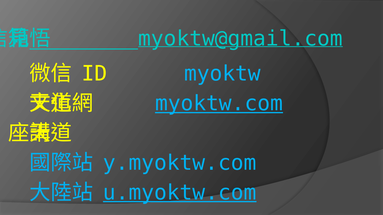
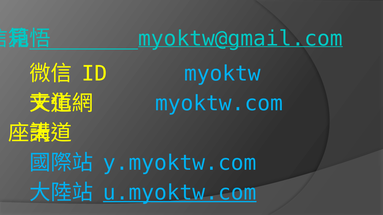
myoktw.com underline: present -> none
